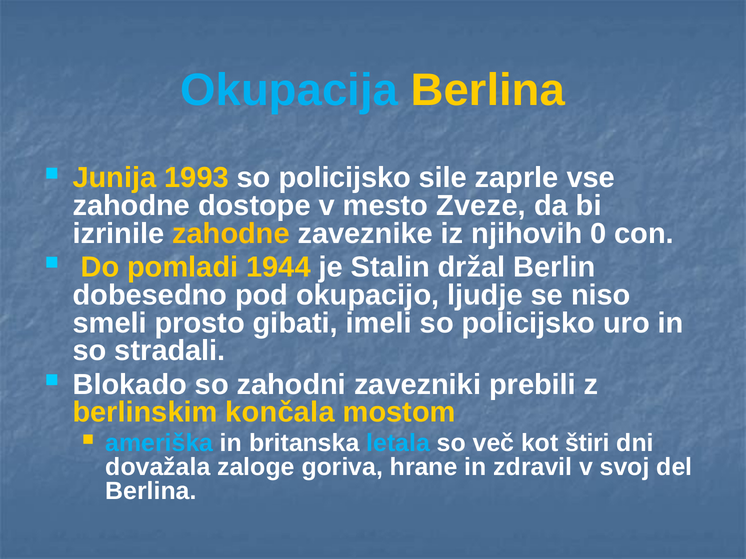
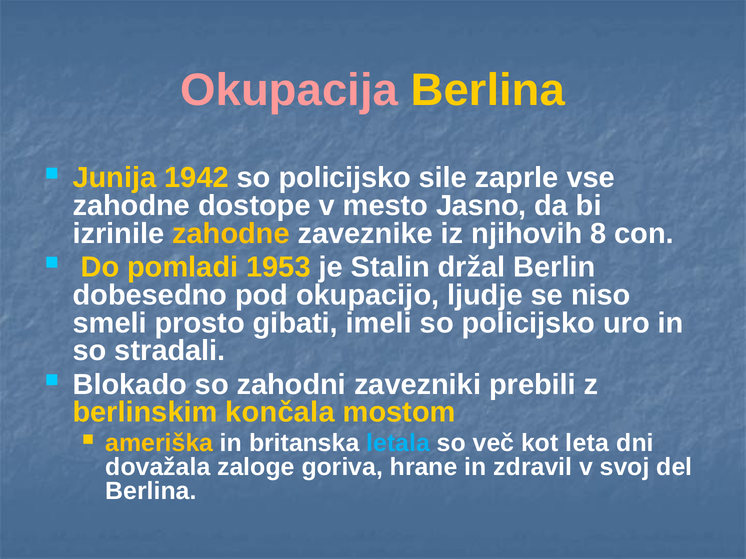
Okupacija colour: light blue -> pink
1993: 1993 -> 1942
Zveze: Zveze -> Jasno
0: 0 -> 8
1944: 1944 -> 1953
ameriška colour: light blue -> yellow
štiri: štiri -> leta
